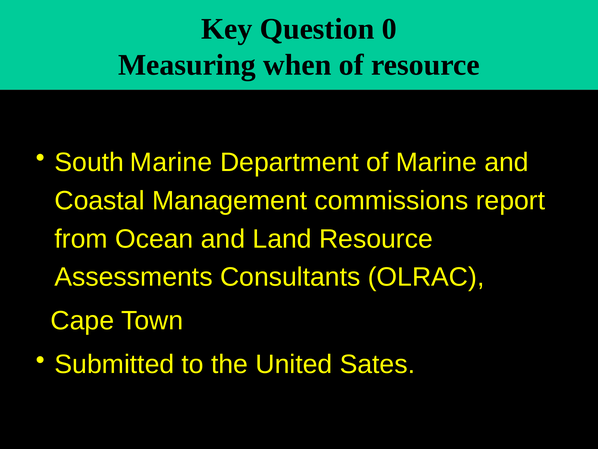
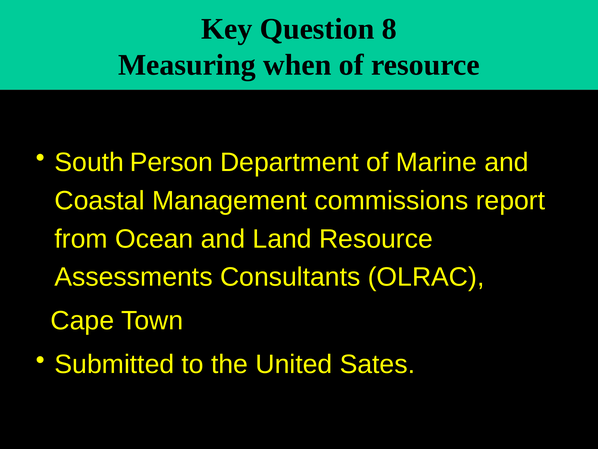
0: 0 -> 8
South Marine: Marine -> Person
